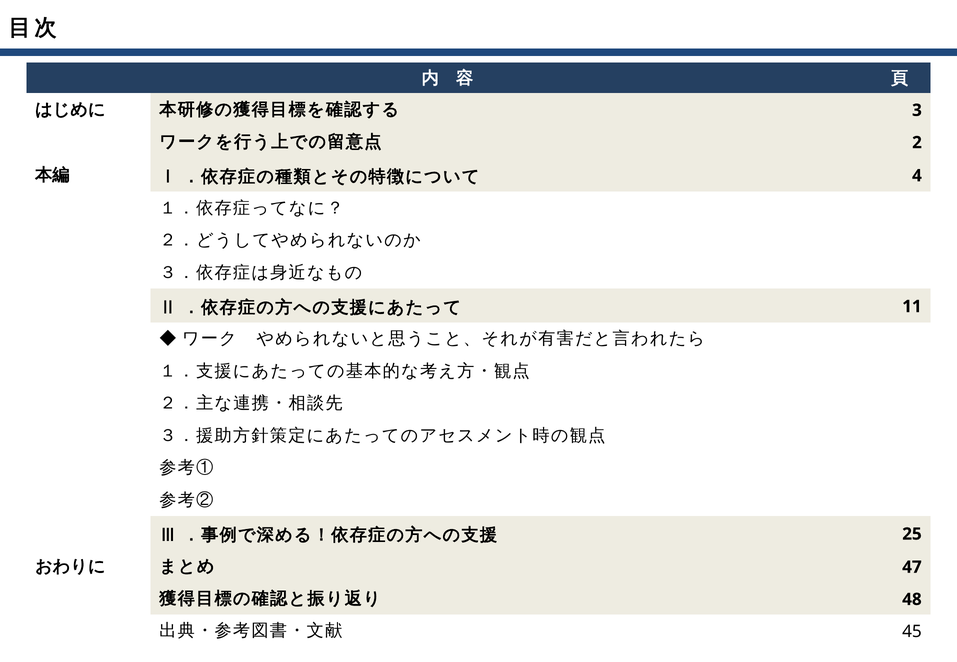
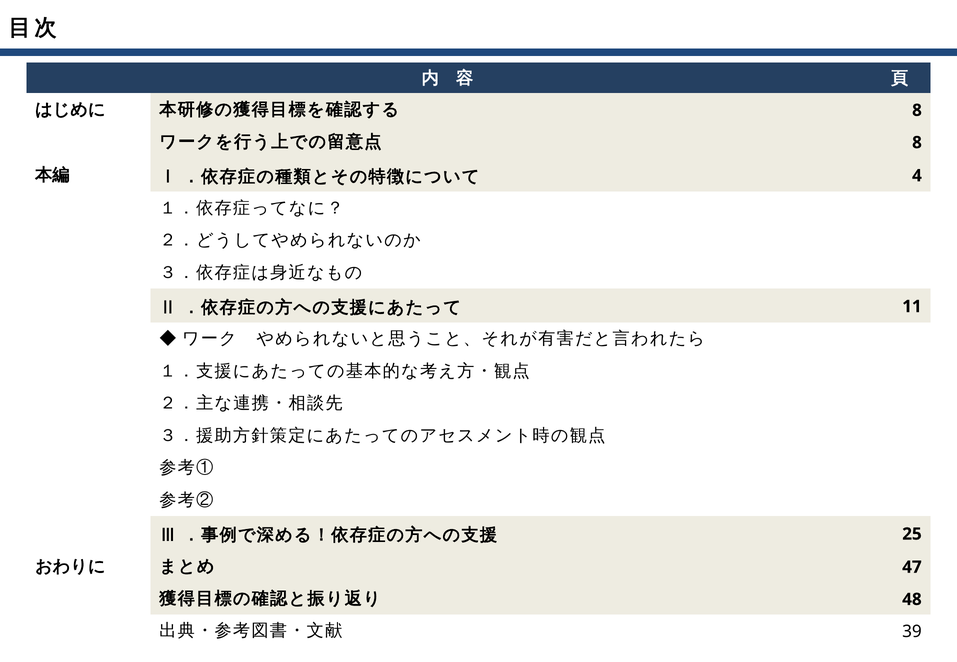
3 at (917, 110): 3 -> 8
2 at (917, 143): 2 -> 8
45: 45 -> 39
